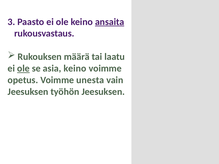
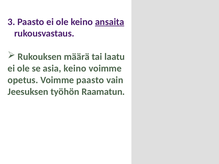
ole at (23, 69) underline: present -> none
Voimme unesta: unesta -> paasto
työhön Jeesuksen: Jeesuksen -> Raamatun
